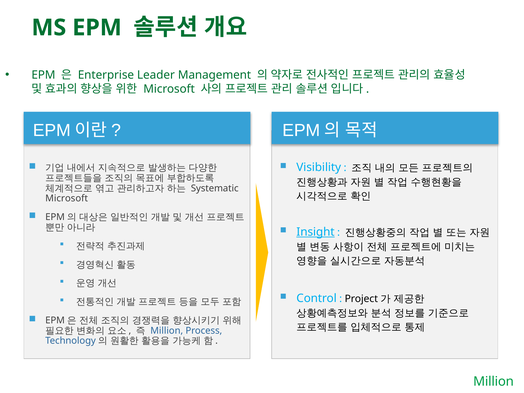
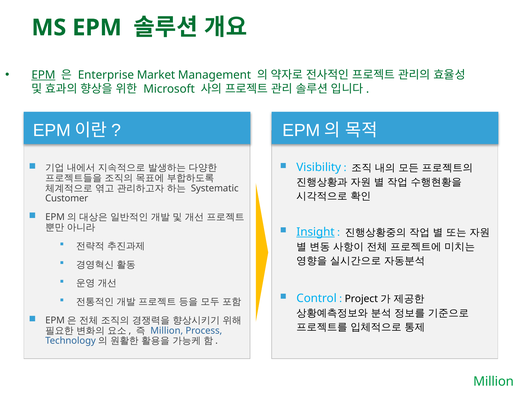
EPM at (43, 75) underline: none -> present
Leader: Leader -> Market
Microsoft at (67, 198): Microsoft -> Customer
